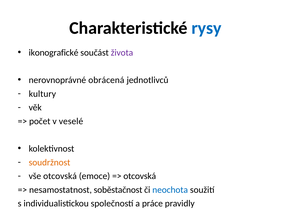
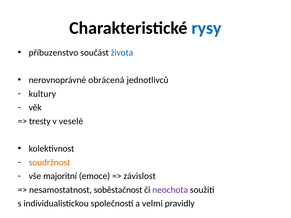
ikonografické: ikonografické -> příbuzenstvo
života colour: purple -> blue
počet: počet -> tresty
vše otcovská: otcovská -> majoritní
otcovská at (140, 176): otcovská -> závislost
neochota colour: blue -> purple
práce: práce -> velmi
